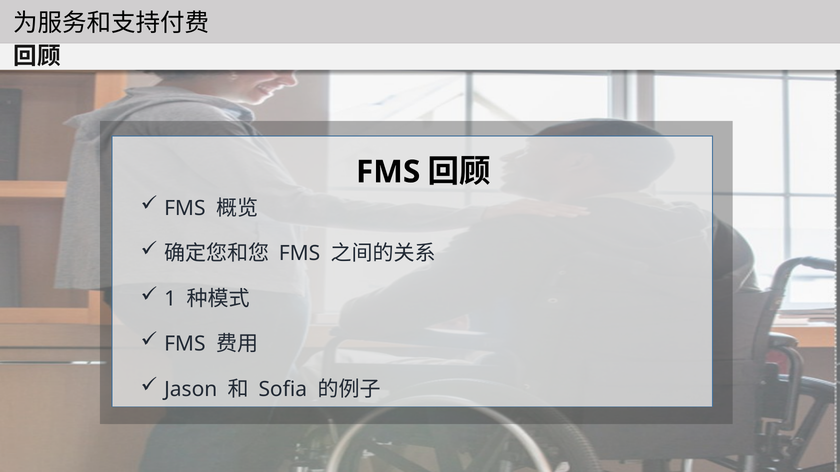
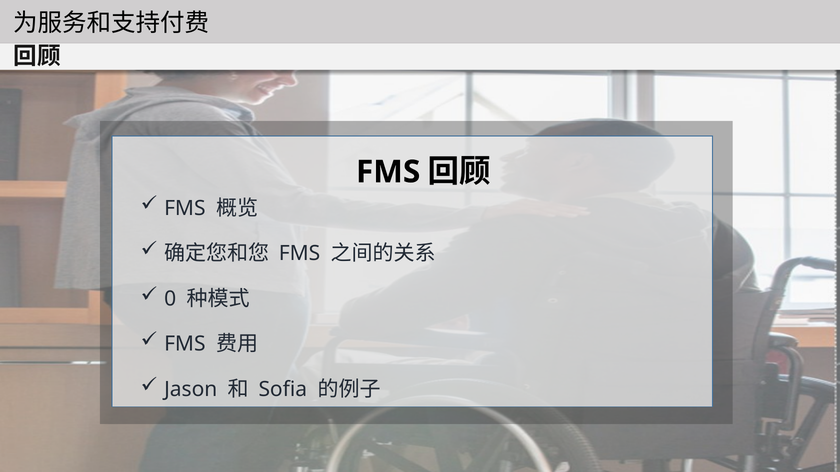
1: 1 -> 0
